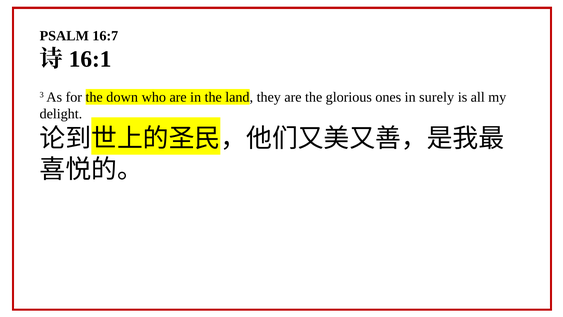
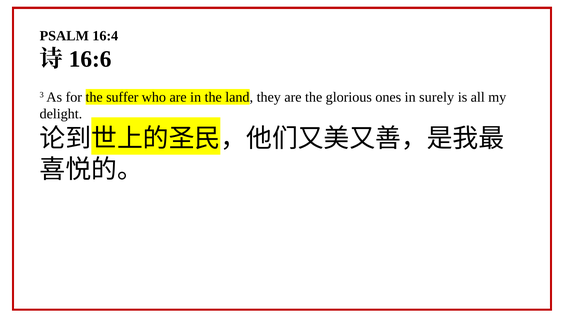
16:7: 16:7 -> 16:4
16:1: 16:1 -> 16:6
down: down -> suffer
